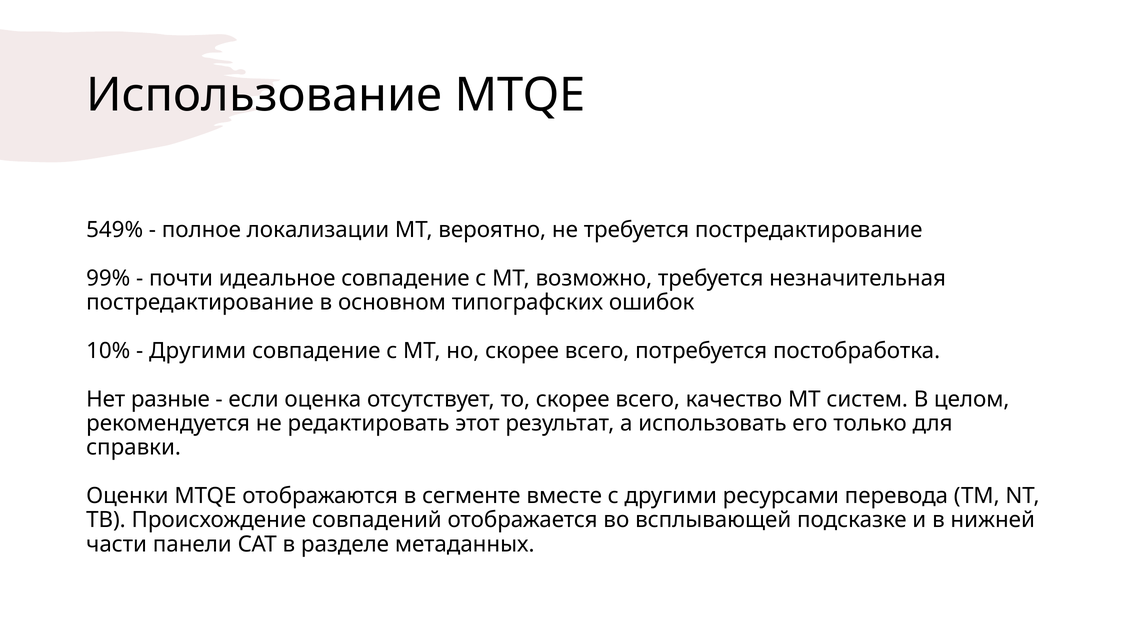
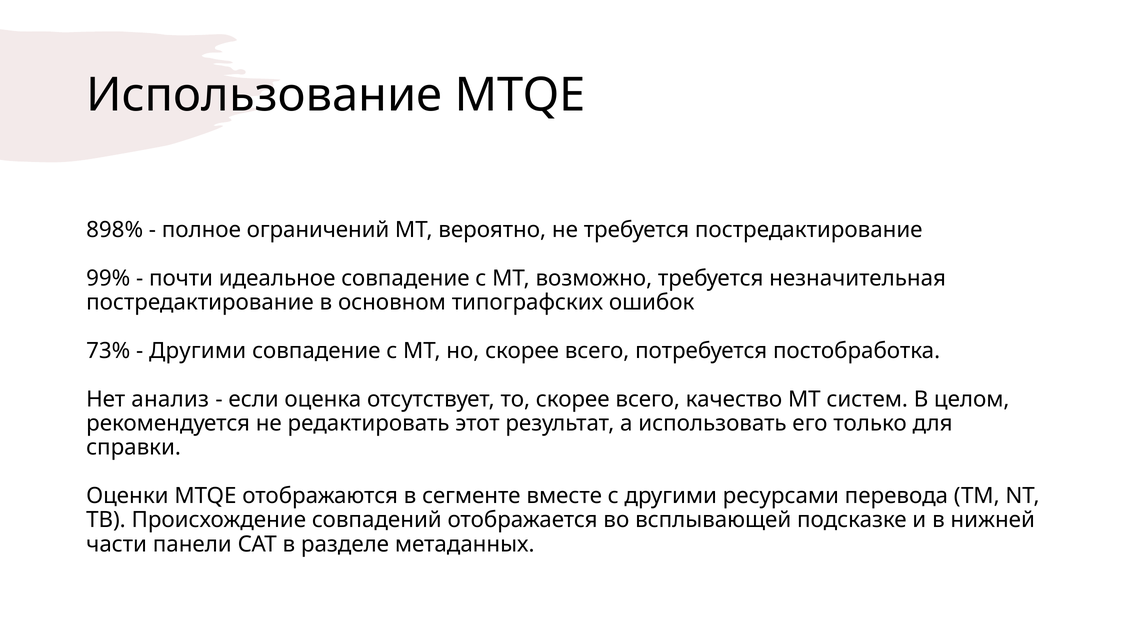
549%: 549% -> 898%
локализации: локализации -> ограничений
10%: 10% -> 73%
разные: разные -> анализ
